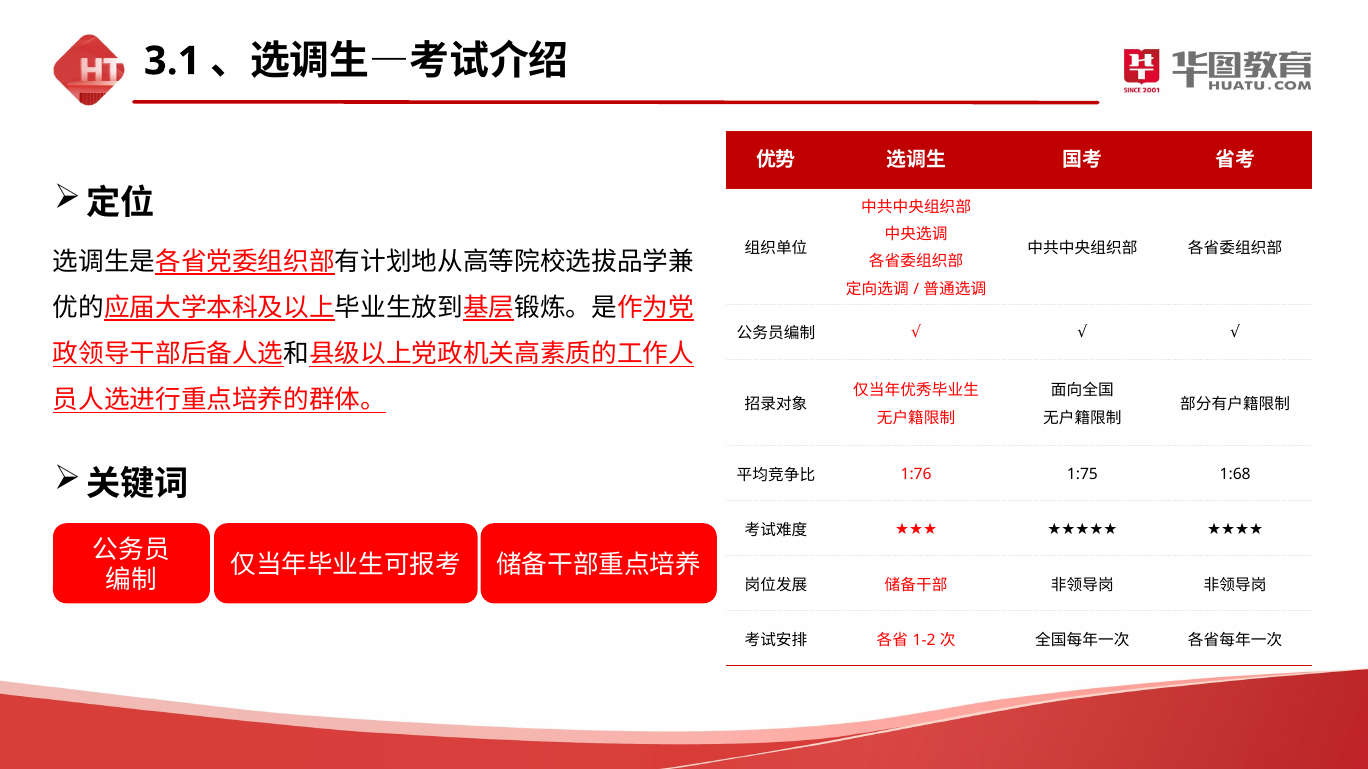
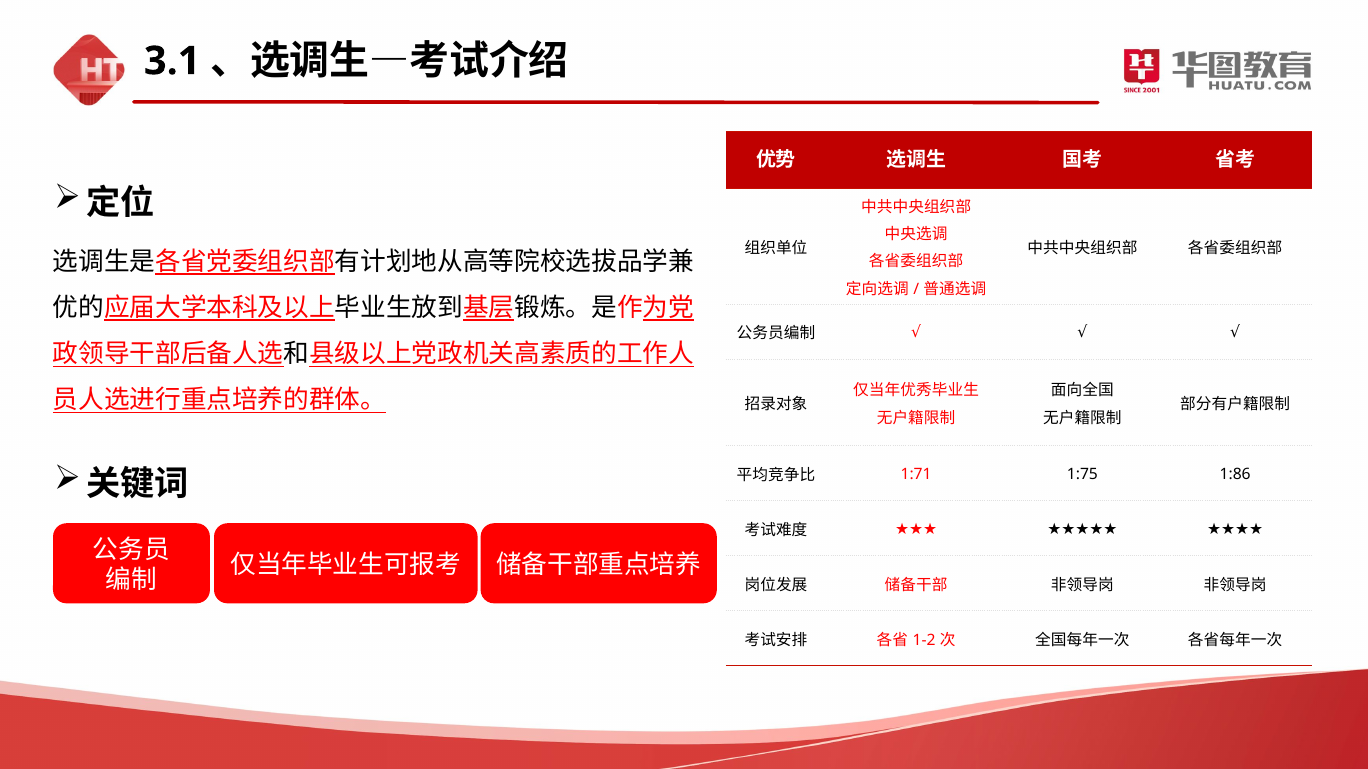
1:76: 1:76 -> 1:71
1:68: 1:68 -> 1:86
